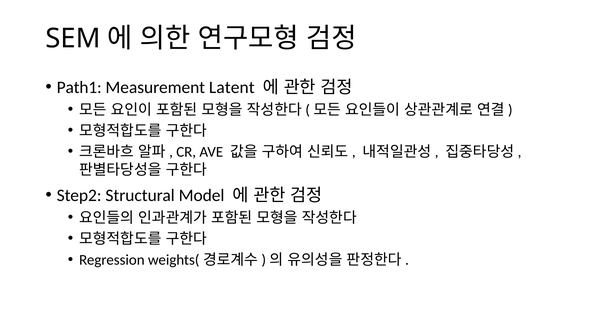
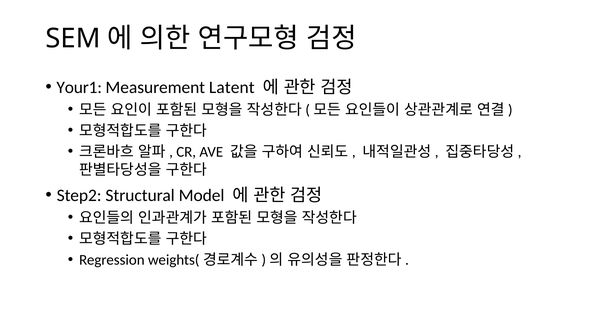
Path1: Path1 -> Your1
